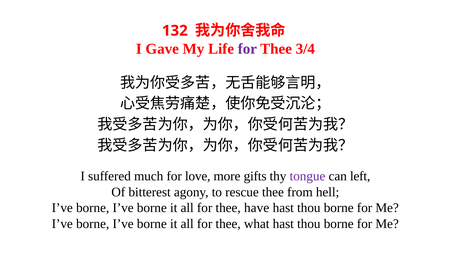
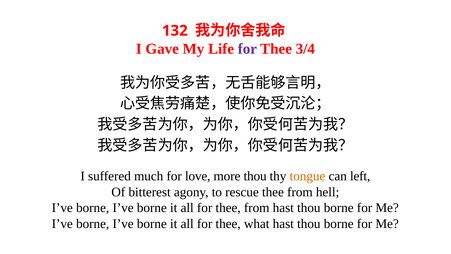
more gifts: gifts -> thou
tongue colour: purple -> orange
for thee have: have -> from
